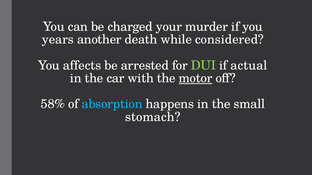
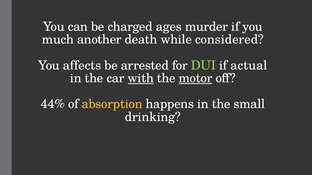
your: your -> ages
years: years -> much
with underline: none -> present
58%: 58% -> 44%
absorption colour: light blue -> yellow
stomach: stomach -> drinking
